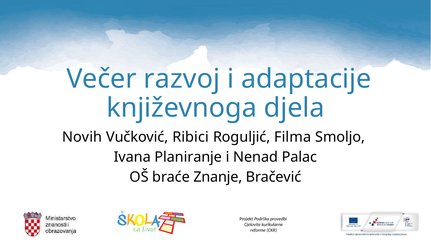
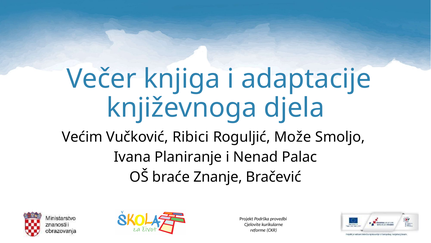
razvoj: razvoj -> knjiga
Novih: Novih -> Većim
Filma: Filma -> Može
